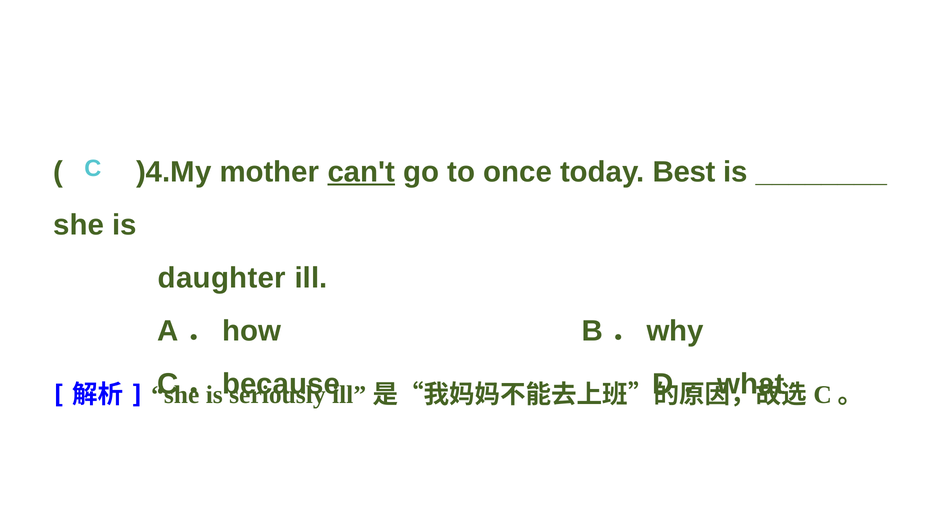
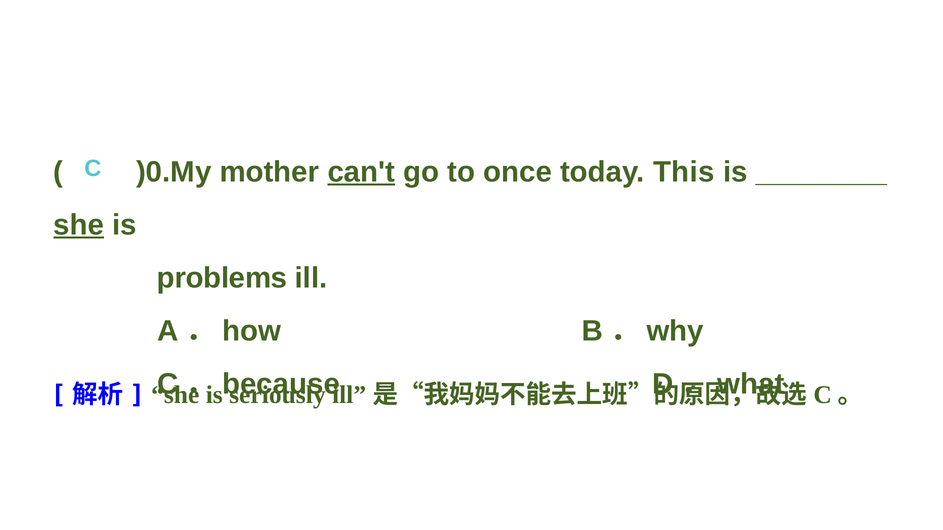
)4.My: )4.My -> )0.My
Best: Best -> This
she at (79, 225) underline: none -> present
daughter: daughter -> problems
